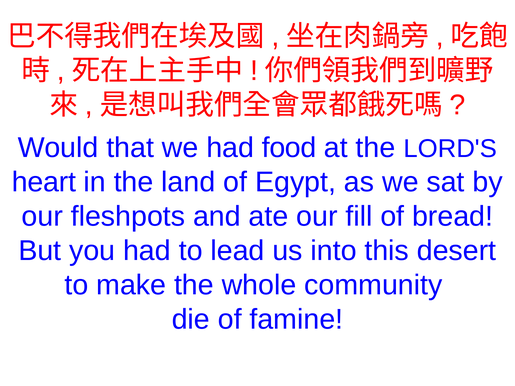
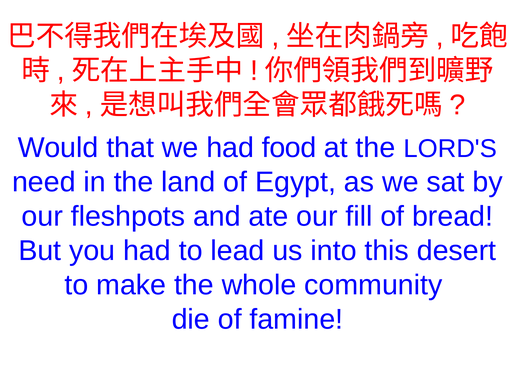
heart: heart -> need
